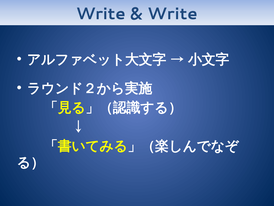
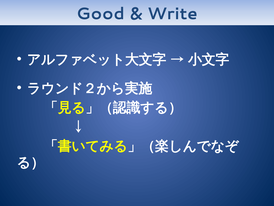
Write at (101, 14): Write -> Good
